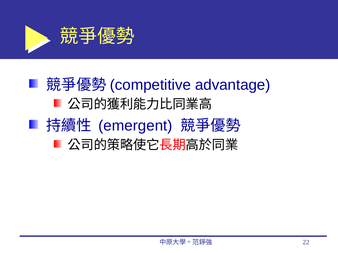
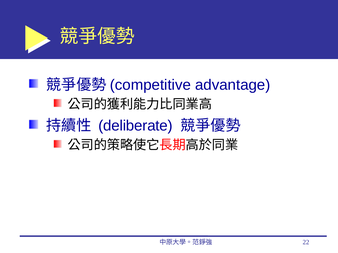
emergent: emergent -> deliberate
